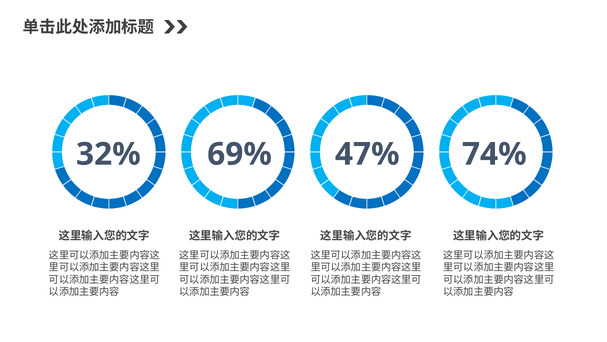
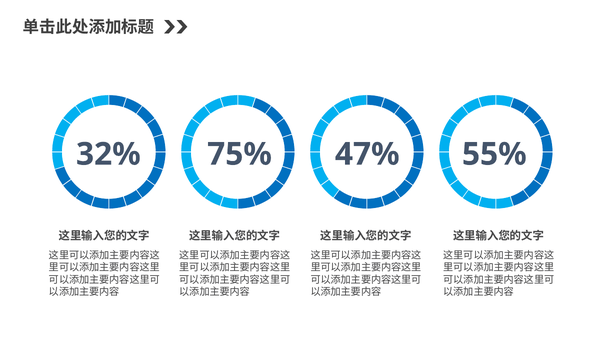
69%: 69% -> 75%
74%: 74% -> 55%
